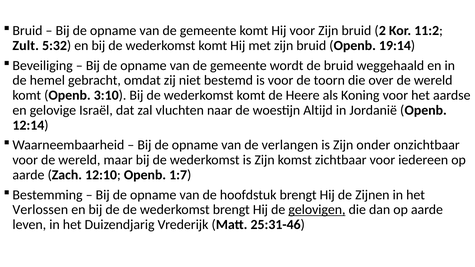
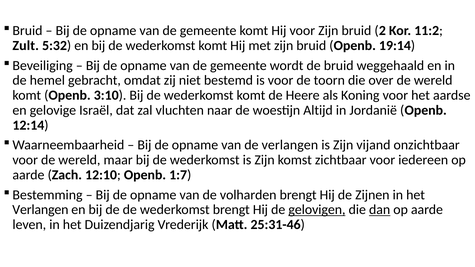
onder: onder -> vijand
hoofdstuk: hoofdstuk -> volharden
Verlossen at (40, 210): Verlossen -> Verlangen
dan underline: none -> present
